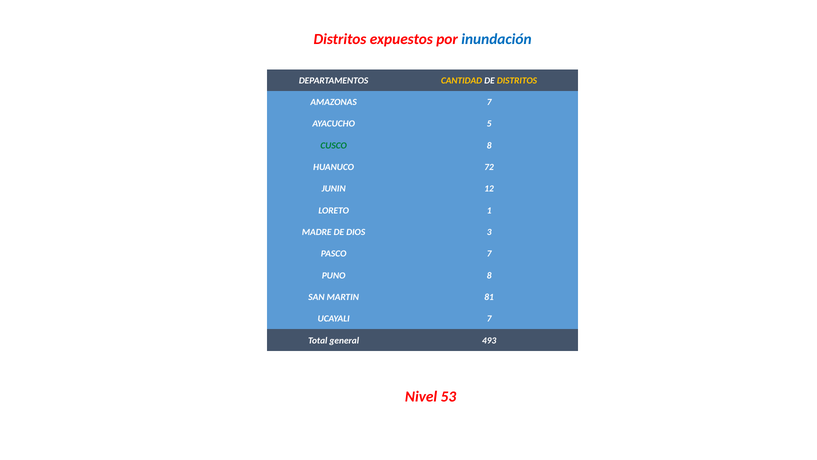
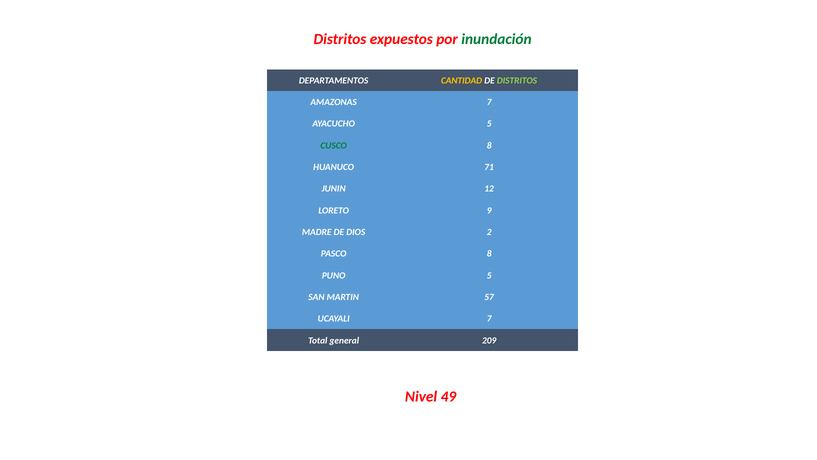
inundación colour: blue -> green
DISTRITOS at (517, 80) colour: yellow -> light green
72: 72 -> 71
1: 1 -> 9
3: 3 -> 2
PASCO 7: 7 -> 8
PUNO 8: 8 -> 5
81: 81 -> 57
493: 493 -> 209
53: 53 -> 49
